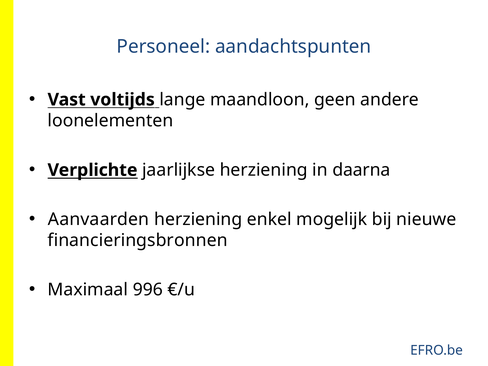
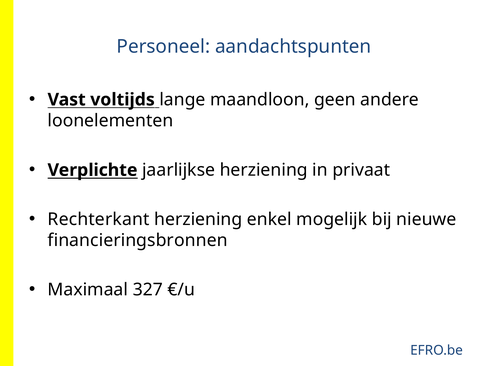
daarna: daarna -> privaat
Aanvaarden: Aanvaarden -> Rechterkant
996: 996 -> 327
